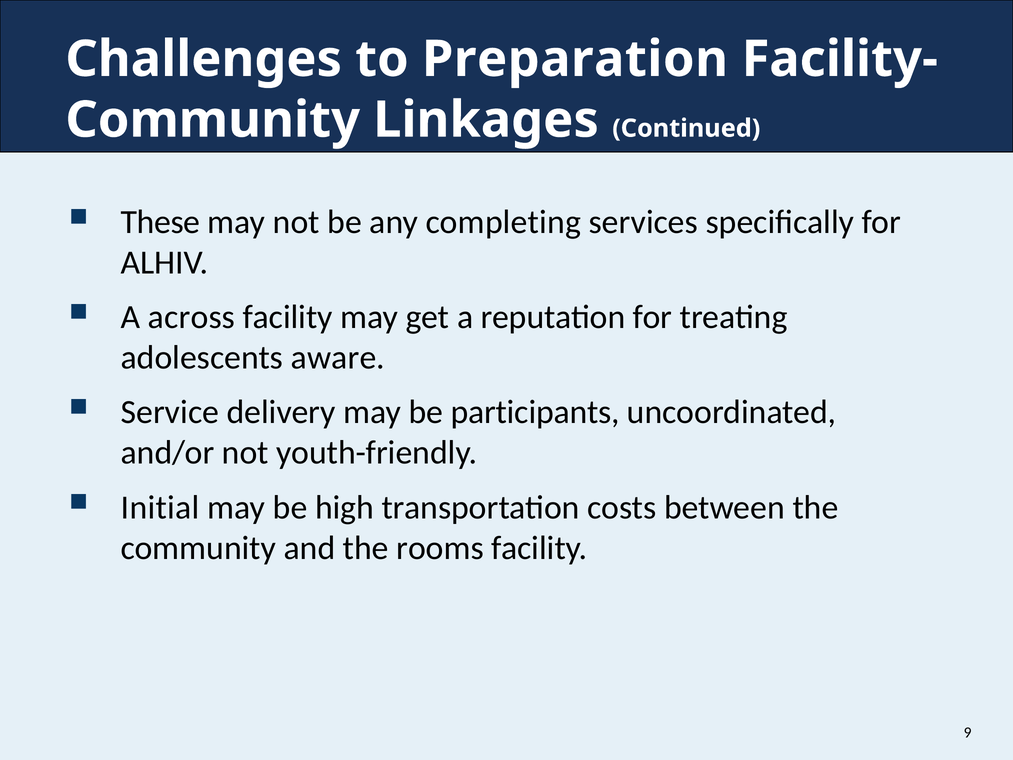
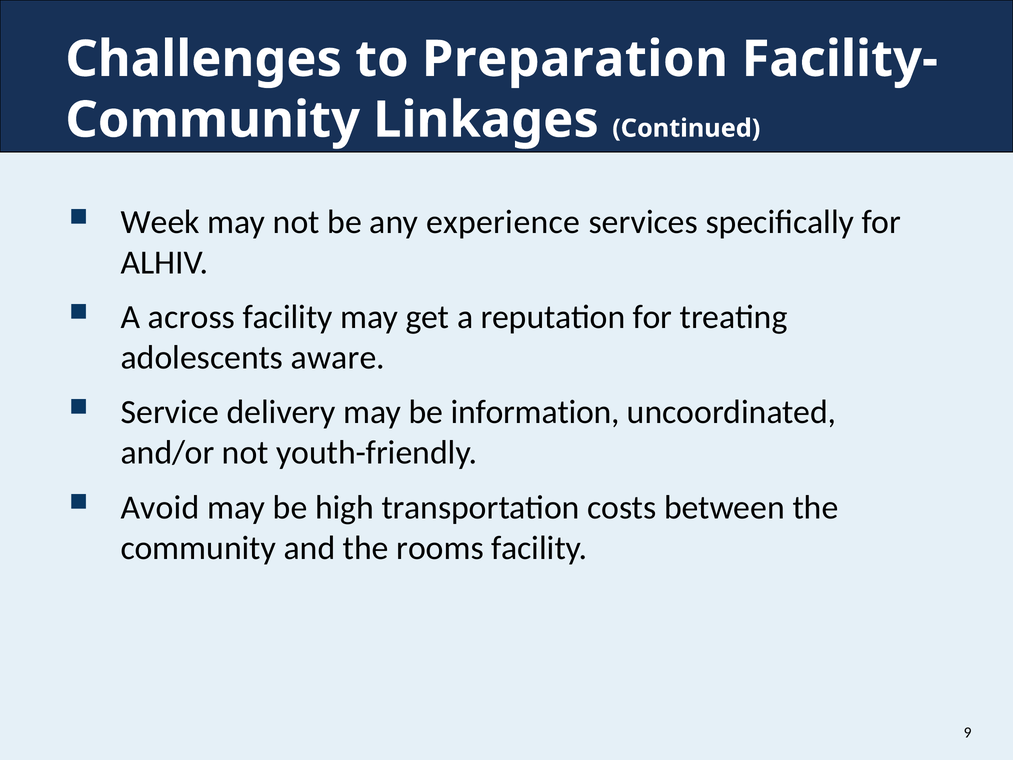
These: These -> Week
completing: completing -> experience
participants: participants -> information
Initial: Initial -> Avoid
